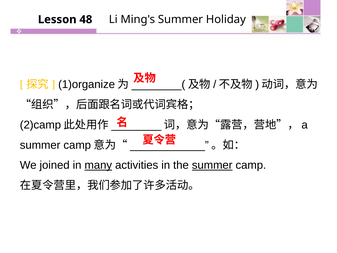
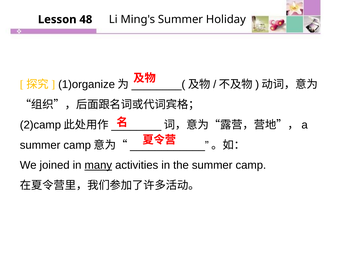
summer at (212, 165) underline: present -> none
